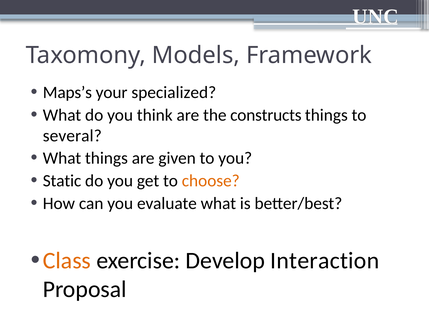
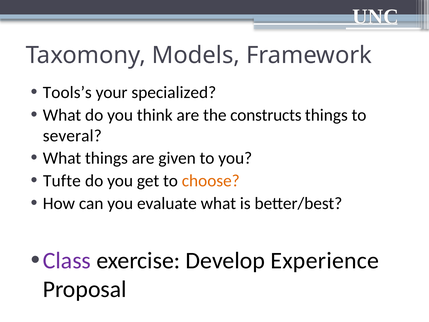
Maps’s: Maps’s -> Tools’s
Static: Static -> Tufte
Class colour: orange -> purple
Interaction: Interaction -> Experience
